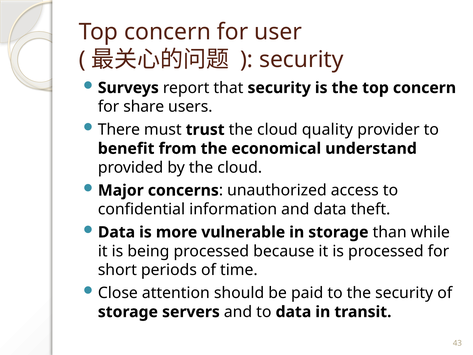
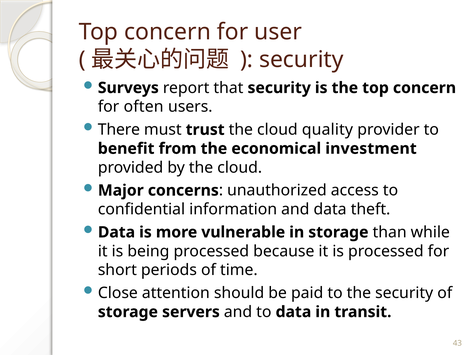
share: share -> often
understand: understand -> investment
